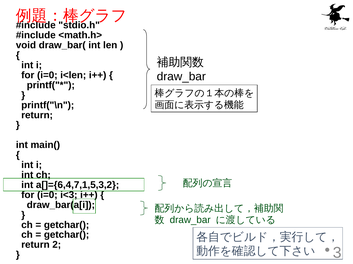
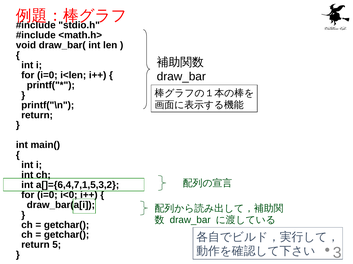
i<3: i<3 -> i<0
2: 2 -> 5
